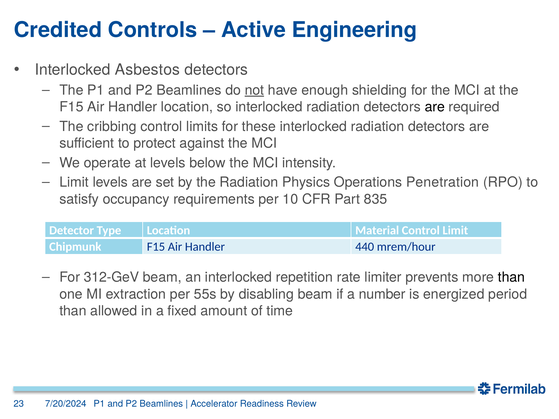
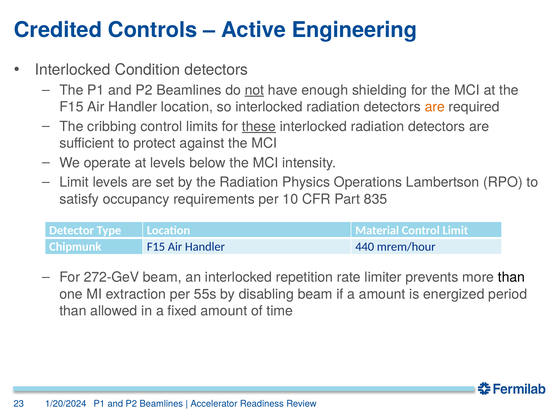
Asbestos: Asbestos -> Condition
are at (435, 107) colour: black -> orange
these underline: none -> present
Penetration: Penetration -> Lambertson
312-GeV: 312-GeV -> 272-GeV
a number: number -> amount
7/20/2024: 7/20/2024 -> 1/20/2024
